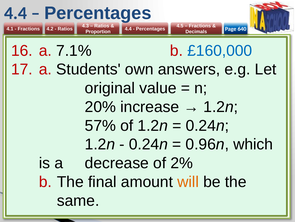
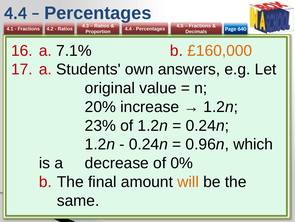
£160,000 colour: blue -> orange
57%: 57% -> 23%
2%: 2% -> 0%
